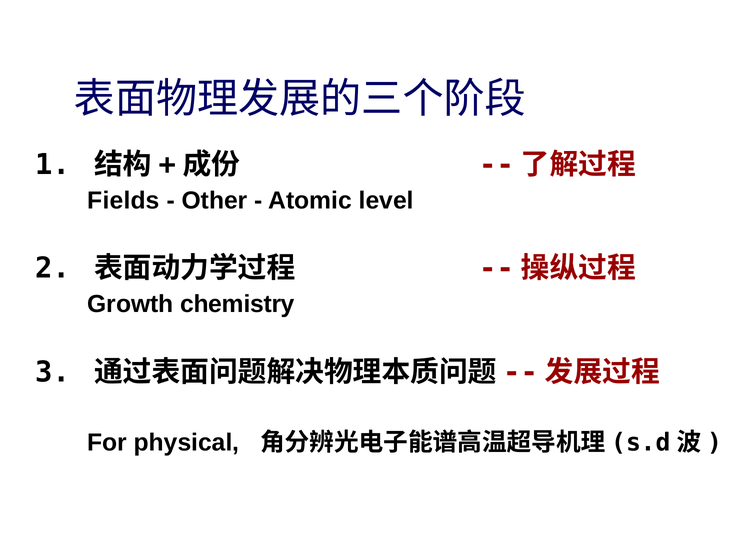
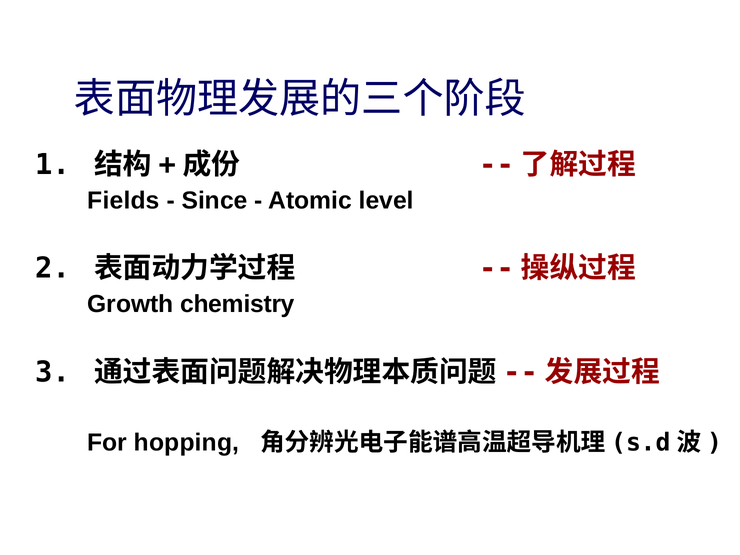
Other: Other -> Since
physical: physical -> hopping
